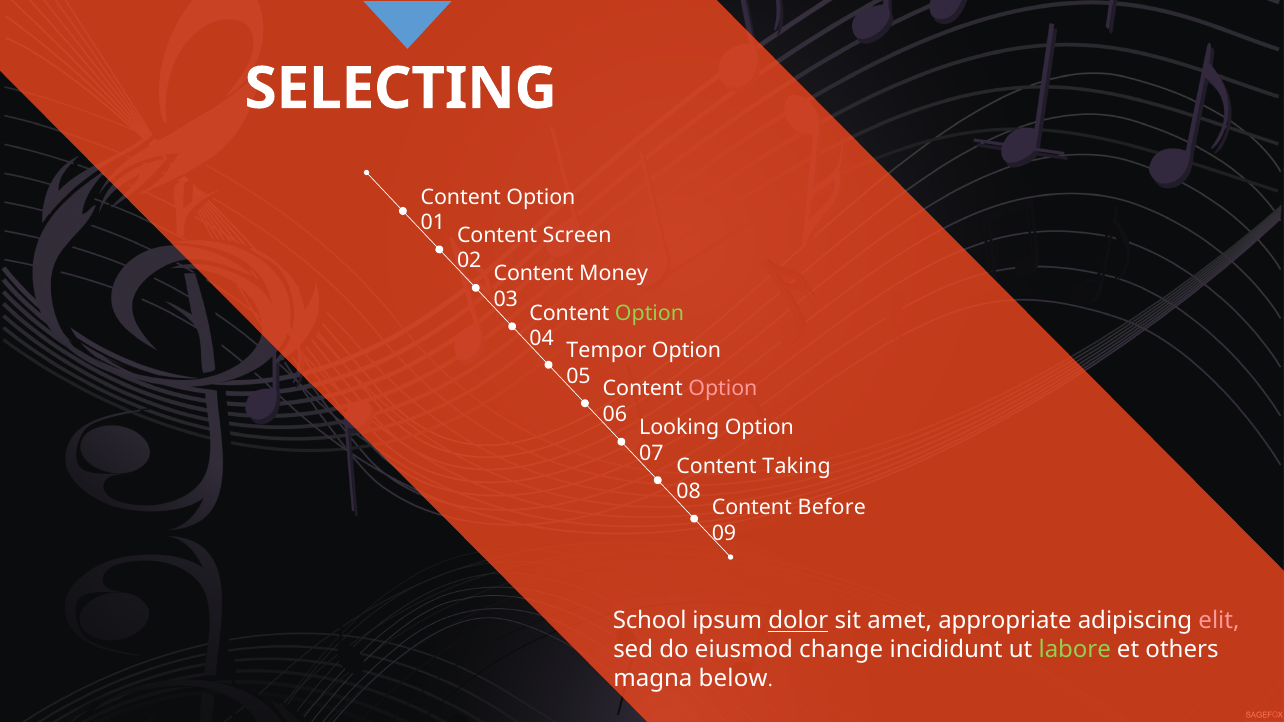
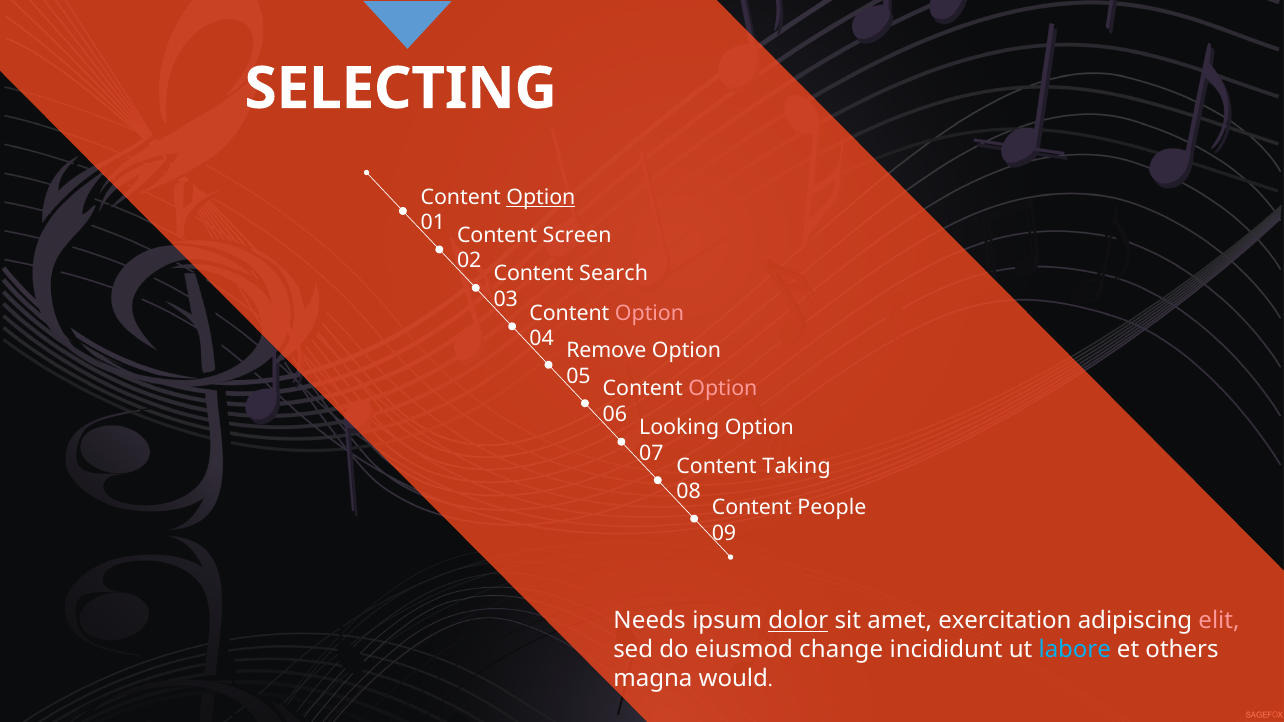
Option at (541, 197) underline: none -> present
Money: Money -> Search
Option at (650, 313) colour: light green -> pink
Tempor: Tempor -> Remove
Before: Before -> People
School: School -> Needs
appropriate: appropriate -> exercitation
labore colour: light green -> light blue
below: below -> would
